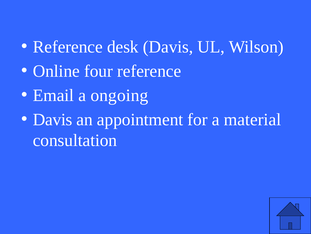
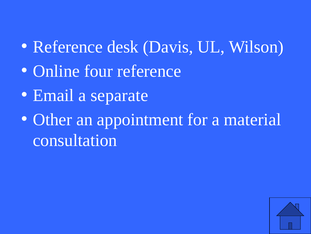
ongoing: ongoing -> separate
Davis at (53, 119): Davis -> Other
